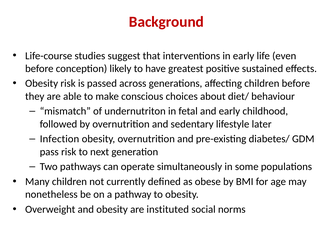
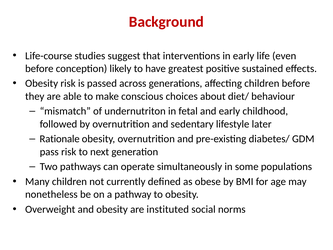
Infection: Infection -> Rationale
